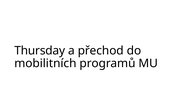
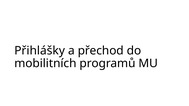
Thursday: Thursday -> Přihlášky
